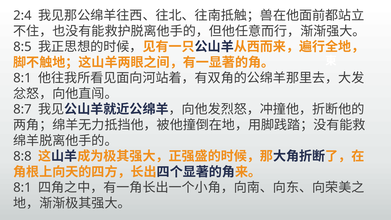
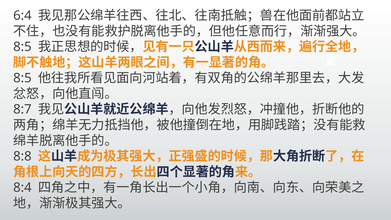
2:4: 2:4 -> 6:4
8:1 at (22, 78): 8:1 -> 8:5
8:1 at (22, 188): 8:1 -> 8:4
